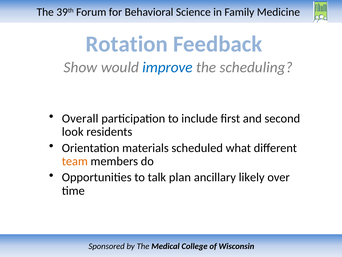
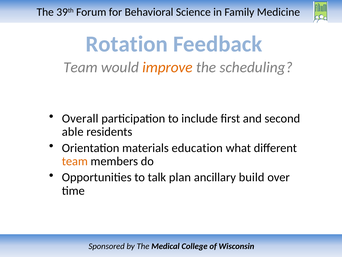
Show at (80, 67): Show -> Team
improve colour: blue -> orange
look: look -> able
scheduled: scheduled -> education
likely: likely -> build
